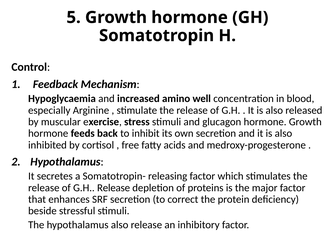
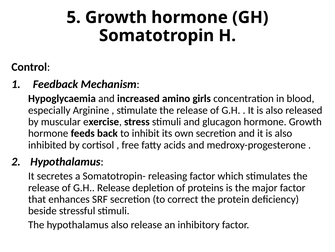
well: well -> girls
